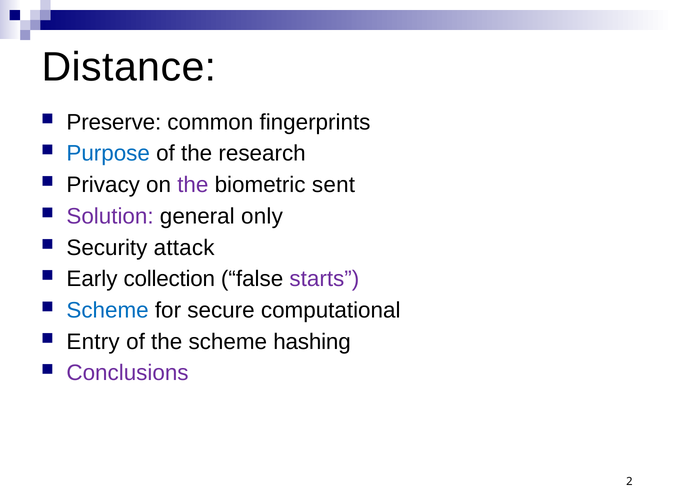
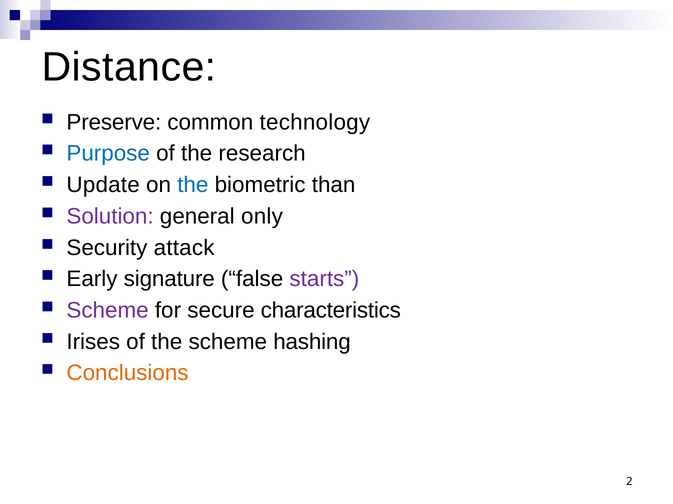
fingerprints: fingerprints -> technology
Privacy: Privacy -> Update
the at (193, 185) colour: purple -> blue
sent: sent -> than
collection: collection -> signature
Scheme at (108, 311) colour: blue -> purple
computational: computational -> characteristics
Entry: Entry -> Irises
Conclusions colour: purple -> orange
